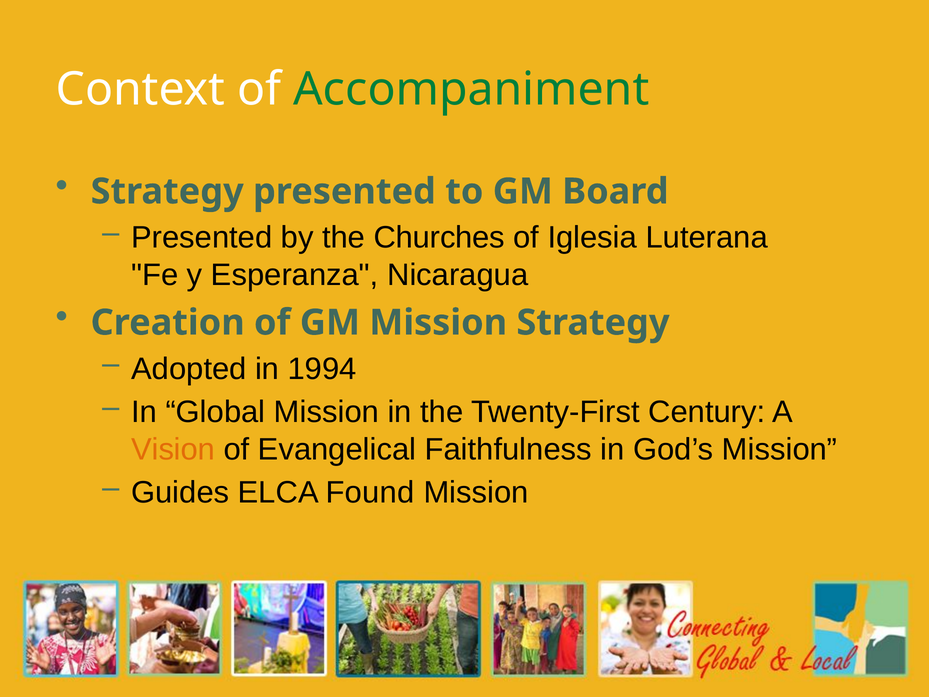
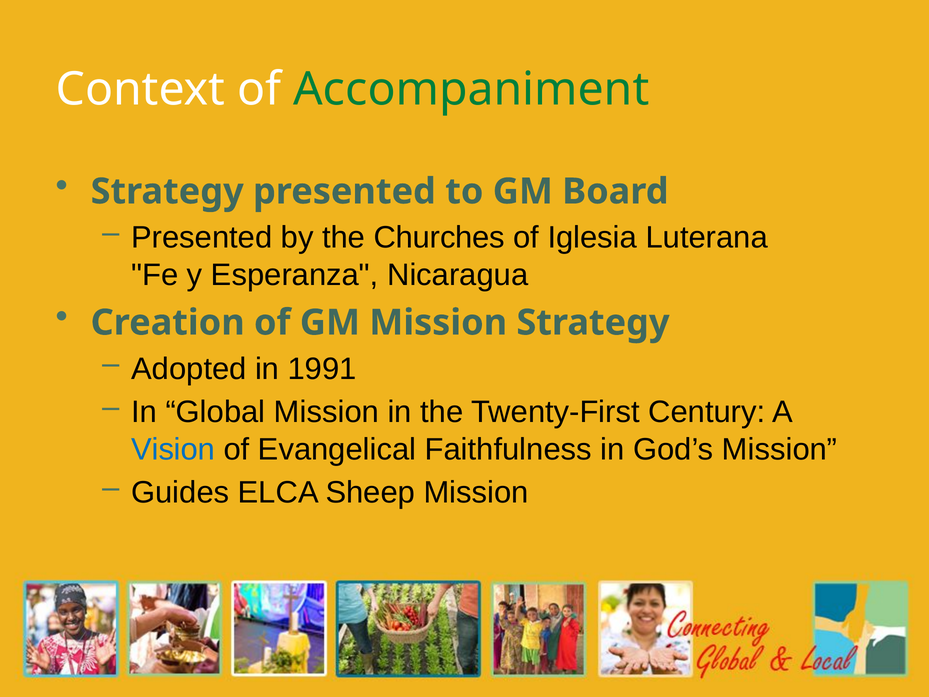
1994: 1994 -> 1991
Vision colour: orange -> blue
Found: Found -> Sheep
